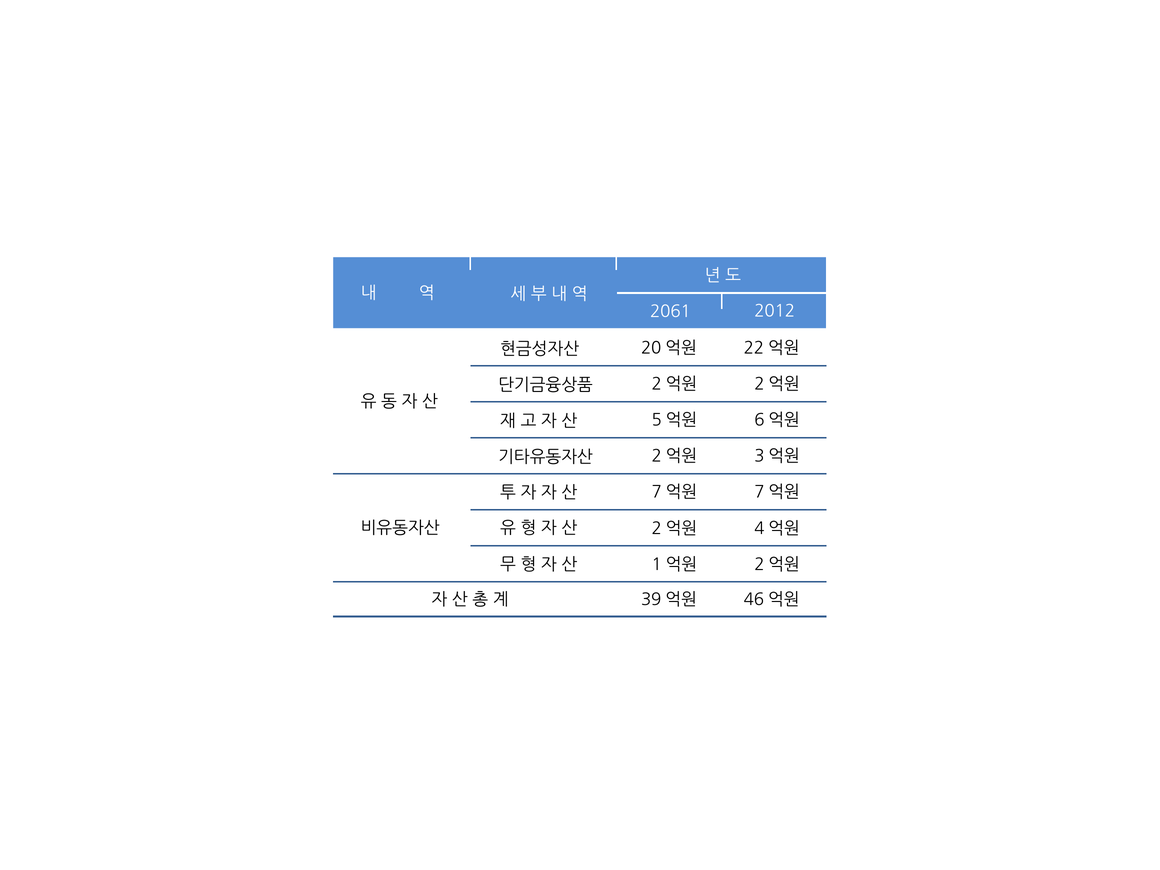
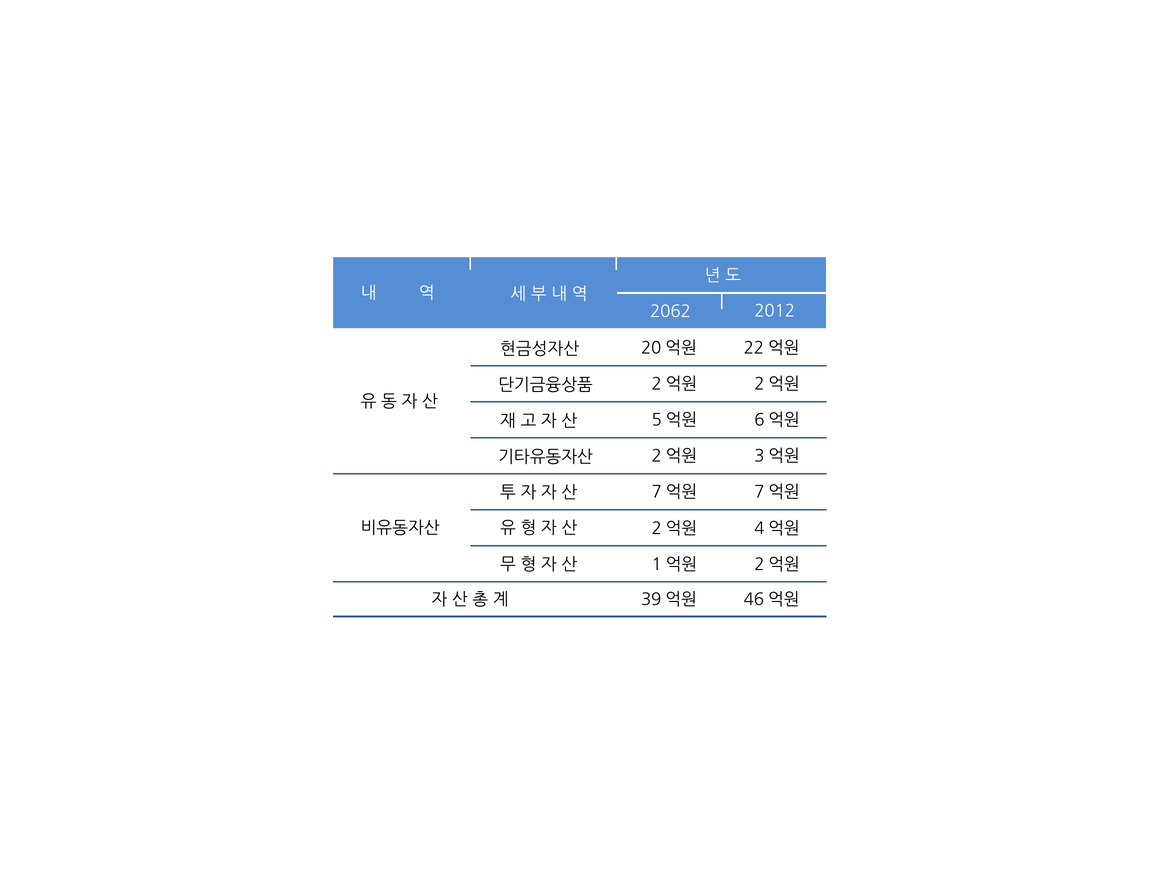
2061: 2061 -> 2062
